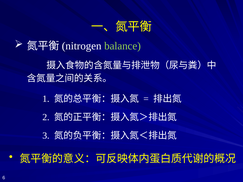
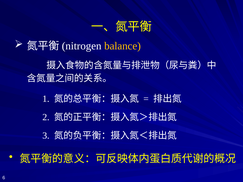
balance colour: light green -> yellow
